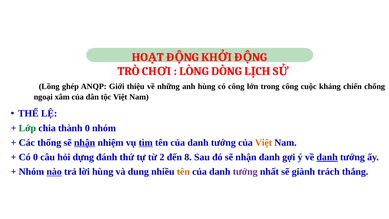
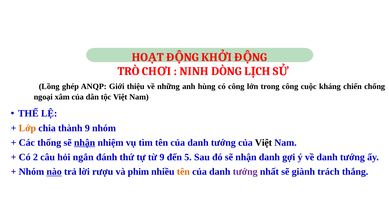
LÒNG: LÒNG -> NINH
Lớp colour: green -> orange
thành 0: 0 -> 9
tìm underline: present -> none
Việt at (263, 143) colour: orange -> black
Có 0: 0 -> 2
dựng: dựng -> ngắn
từ 2: 2 -> 9
8: 8 -> 5
danh at (327, 157) underline: present -> none
lời hùng: hùng -> rượu
dung: dung -> phim
